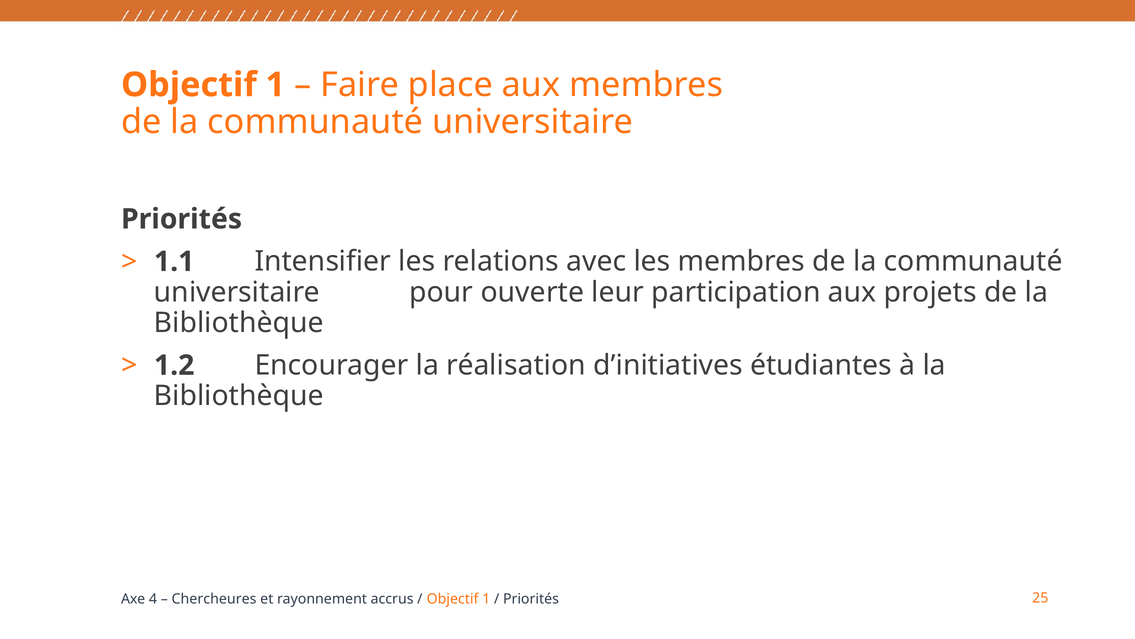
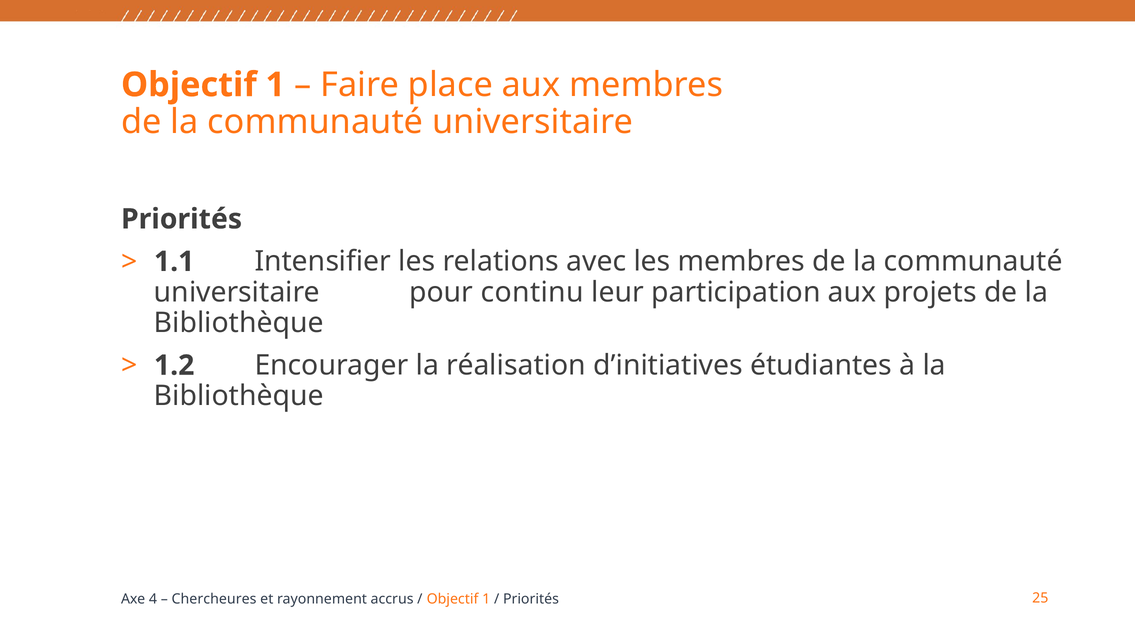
ouverte: ouverte -> continu
